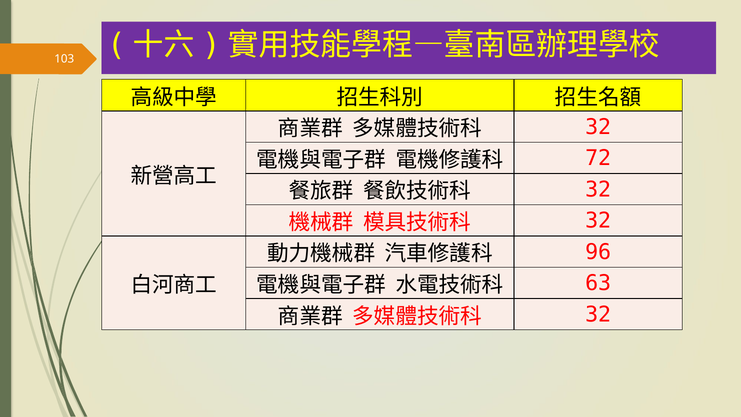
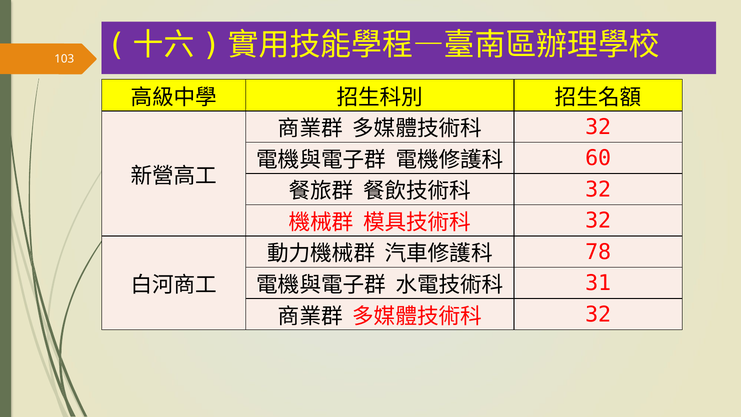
72: 72 -> 60
96: 96 -> 78
63: 63 -> 31
